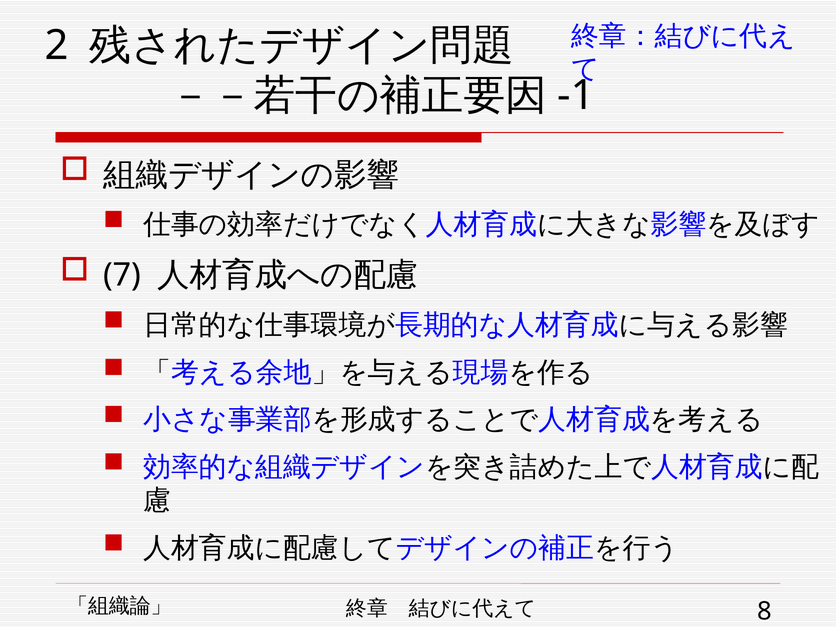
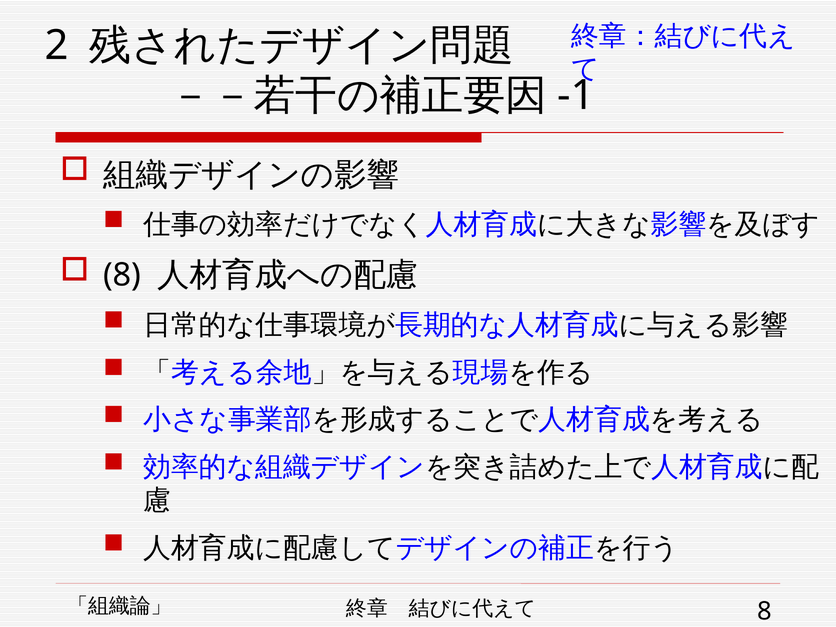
7 at (122, 275): 7 -> 8
